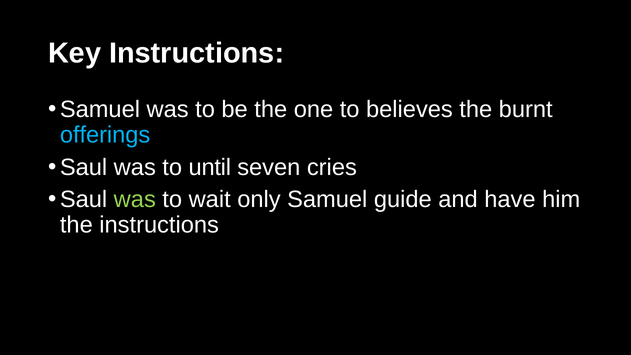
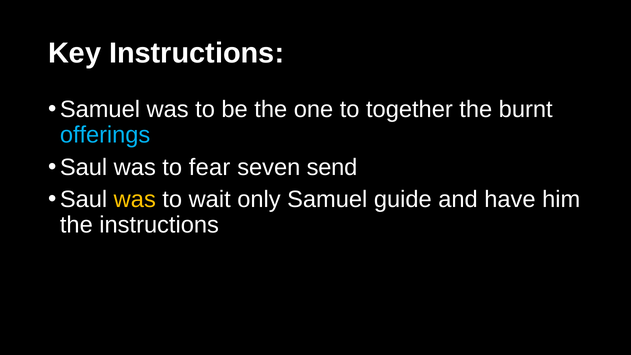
believes: believes -> together
until: until -> fear
cries: cries -> send
was at (135, 199) colour: light green -> yellow
